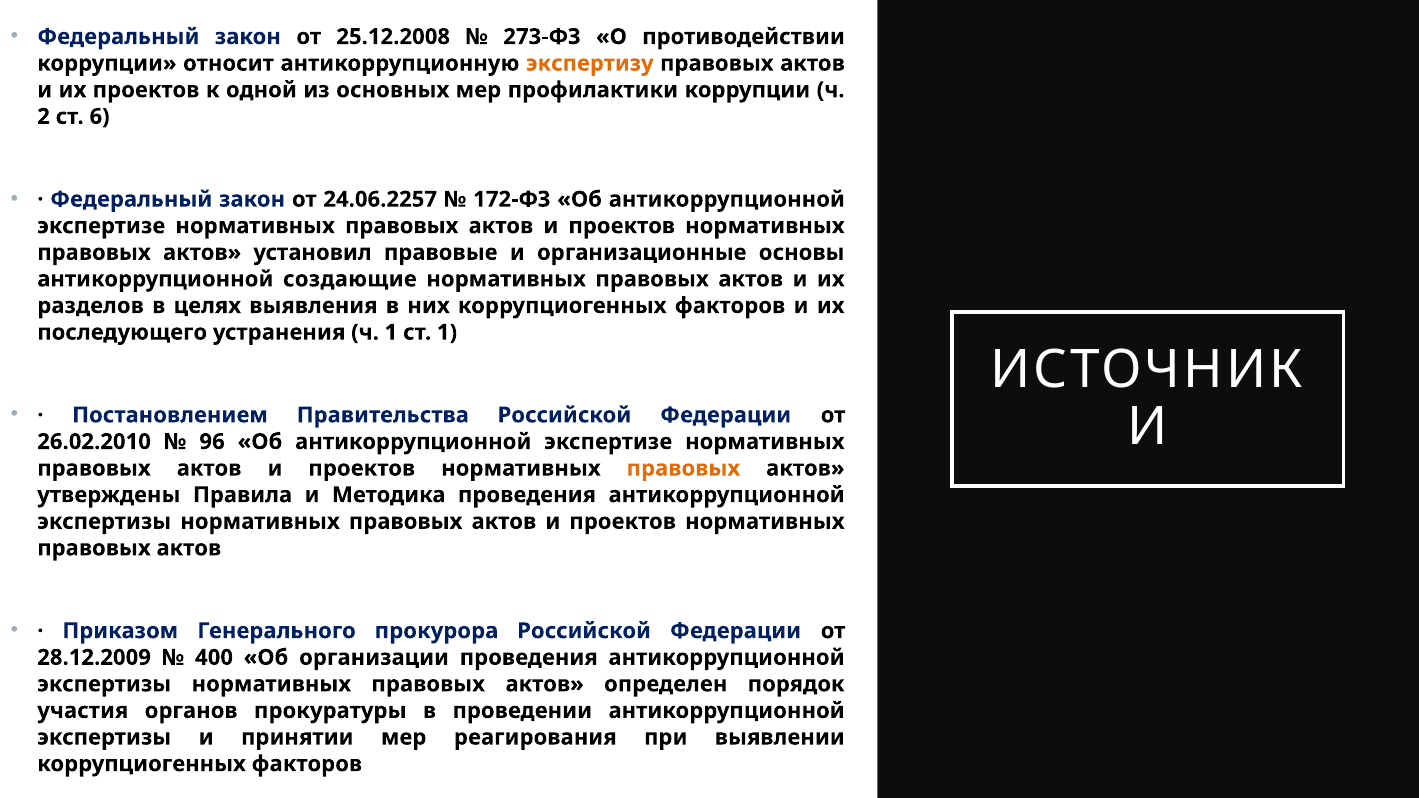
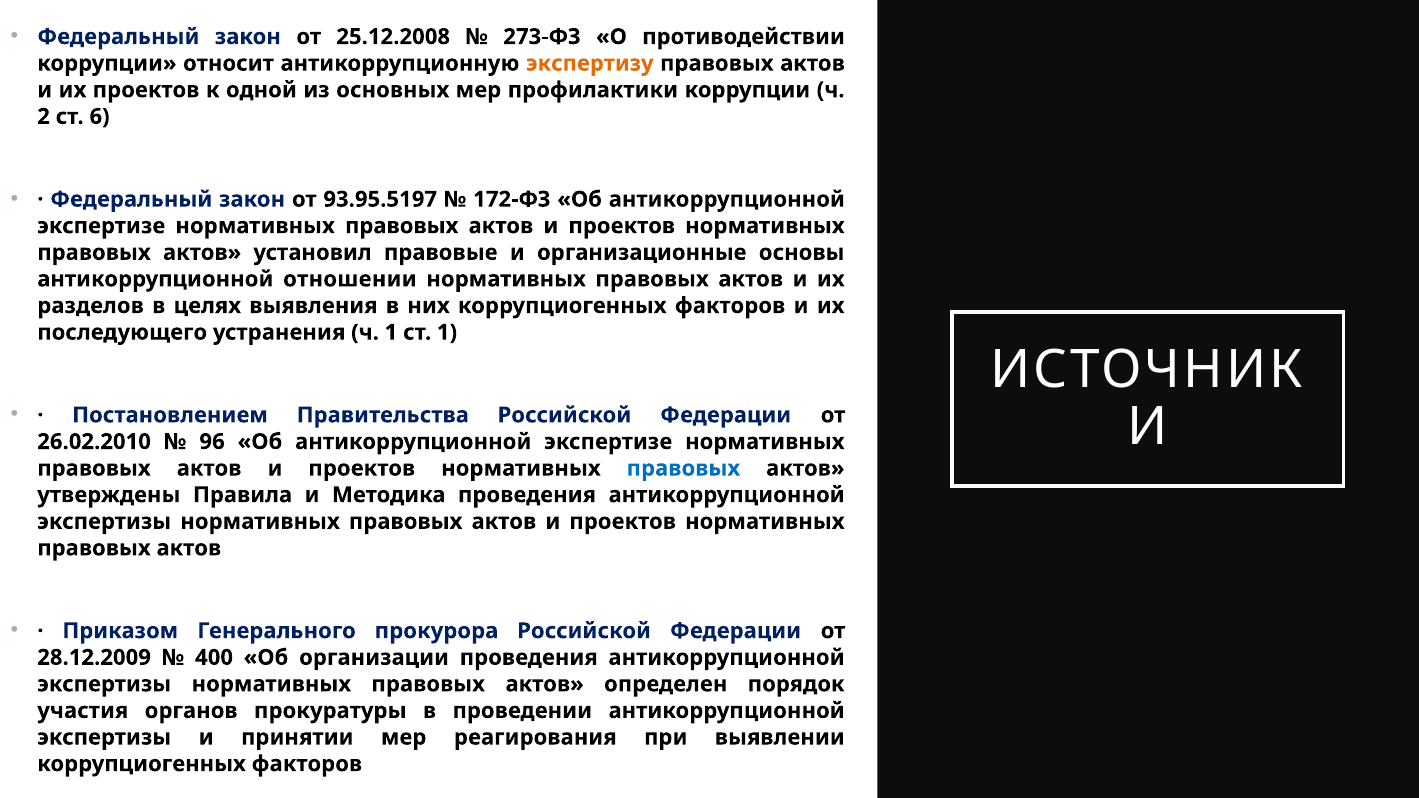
24.06.2257: 24.06.2257 -> 93.95.5197
создающие: создающие -> отношении
правовых at (683, 468) colour: orange -> blue
